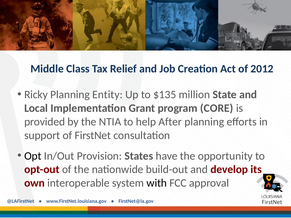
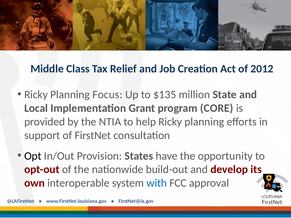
Entity: Entity -> Focus
help After: After -> Ricky
with colour: black -> blue
